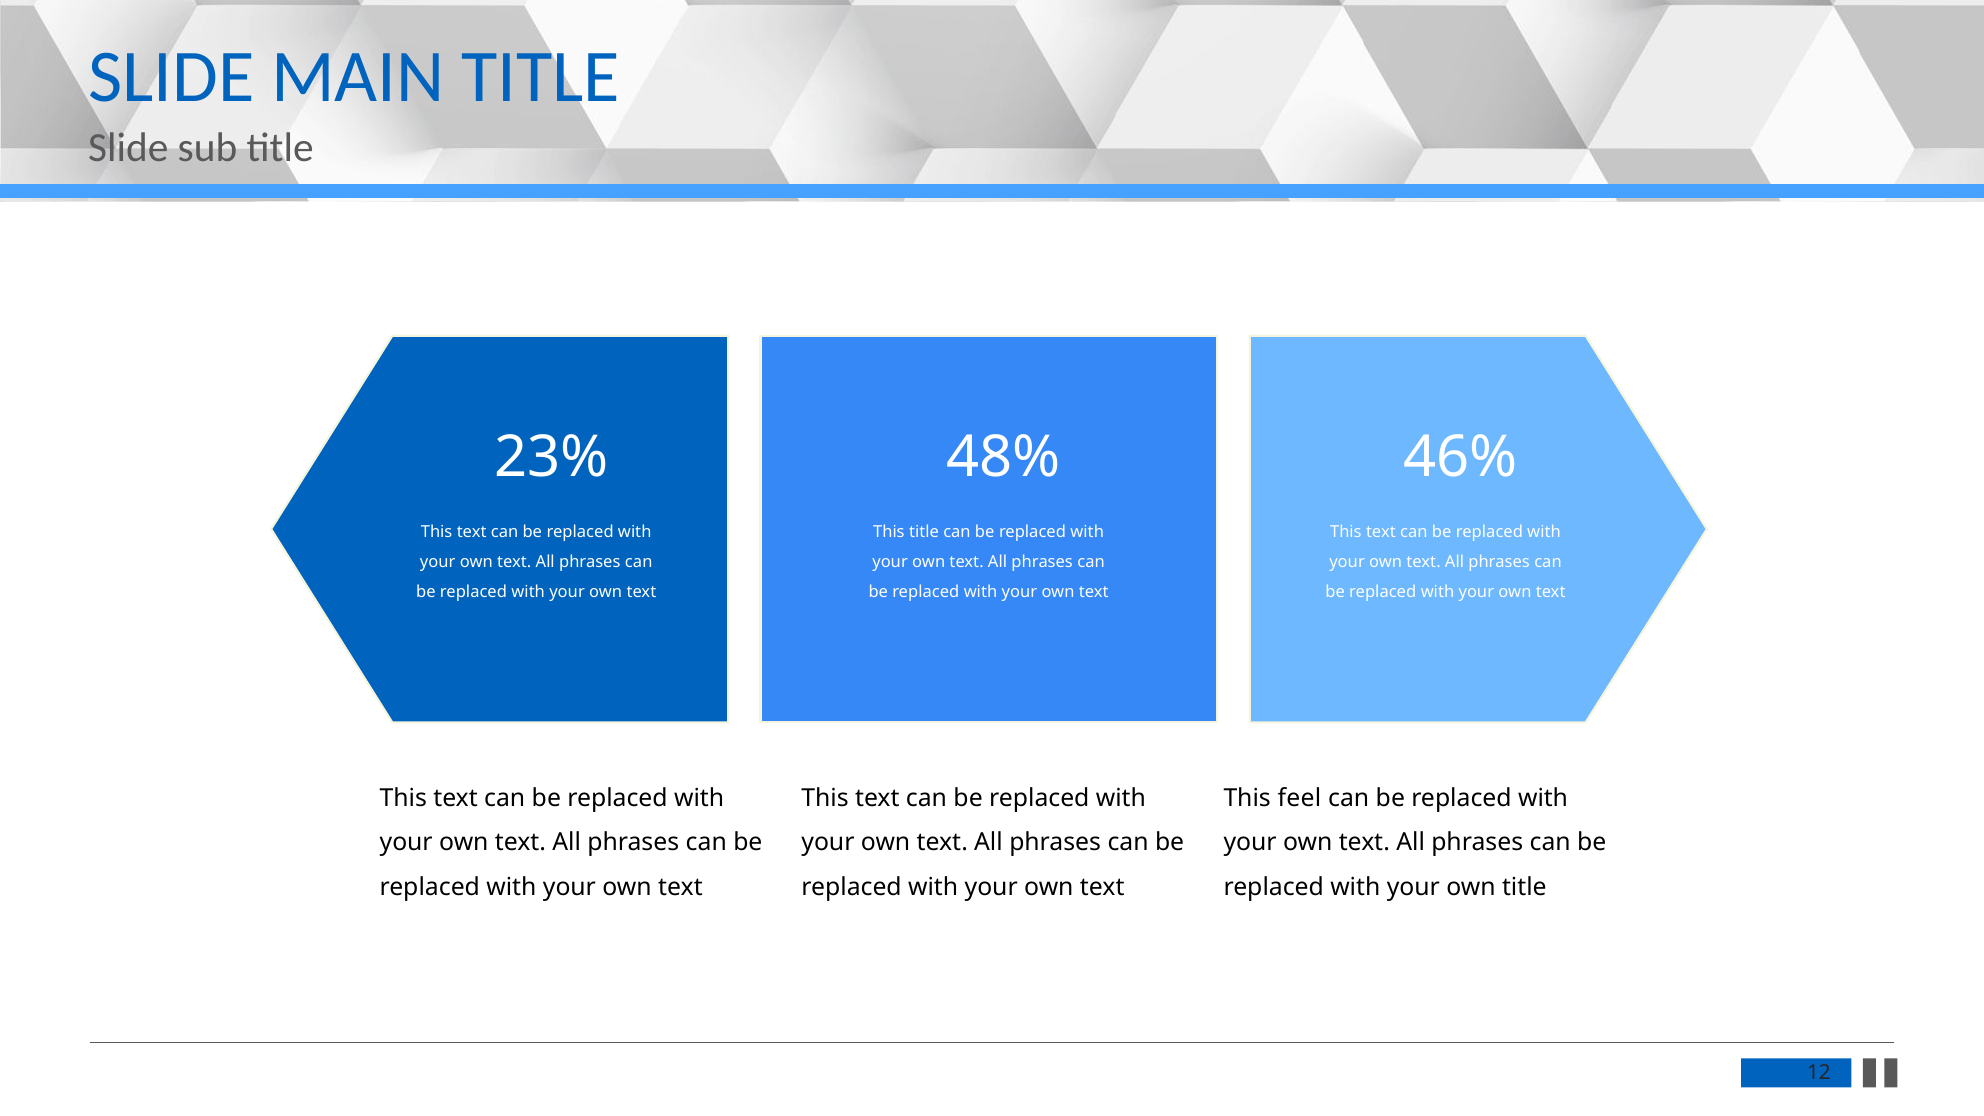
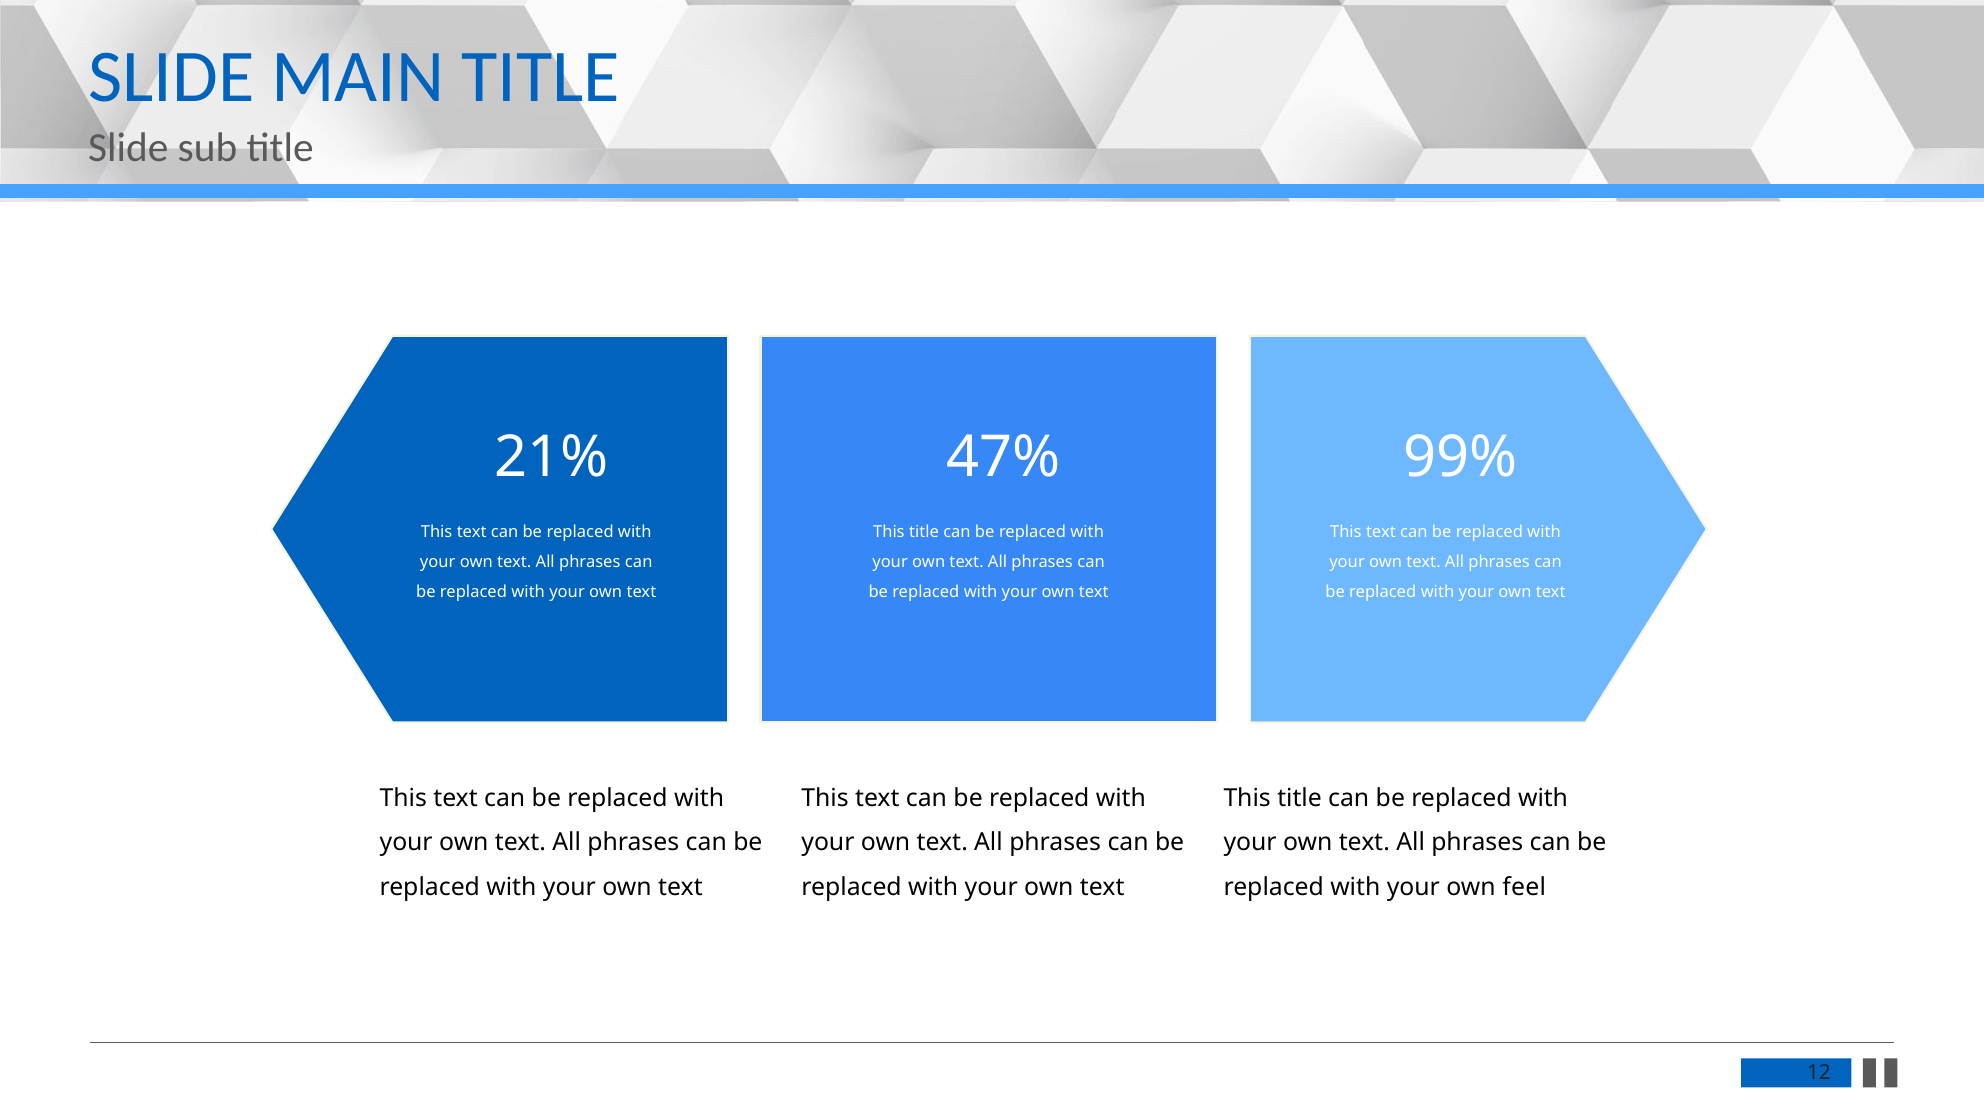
23%: 23% -> 21%
48%: 48% -> 47%
46%: 46% -> 99%
feel at (1299, 798): feel -> title
own title: title -> feel
